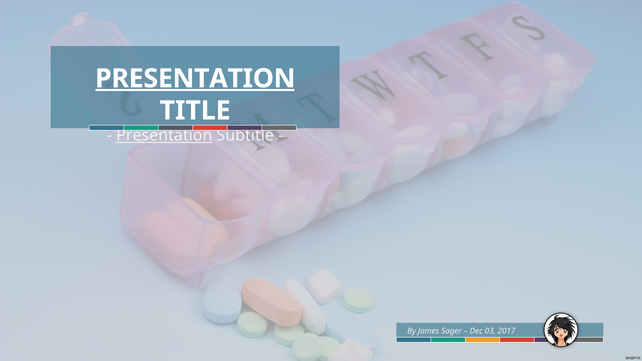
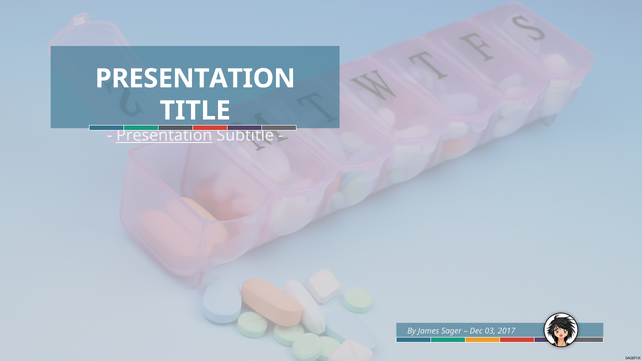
PRESENTATION at (195, 79) underline: present -> none
